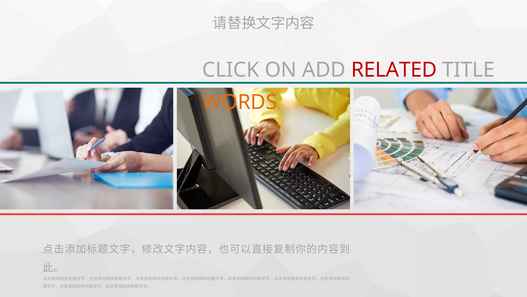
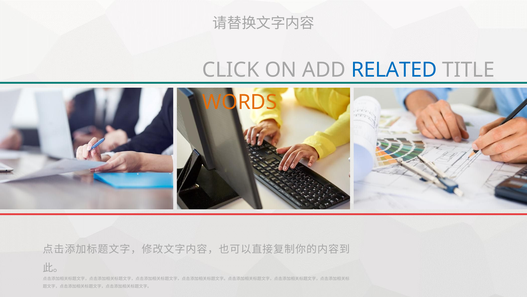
RELATED colour: red -> blue
